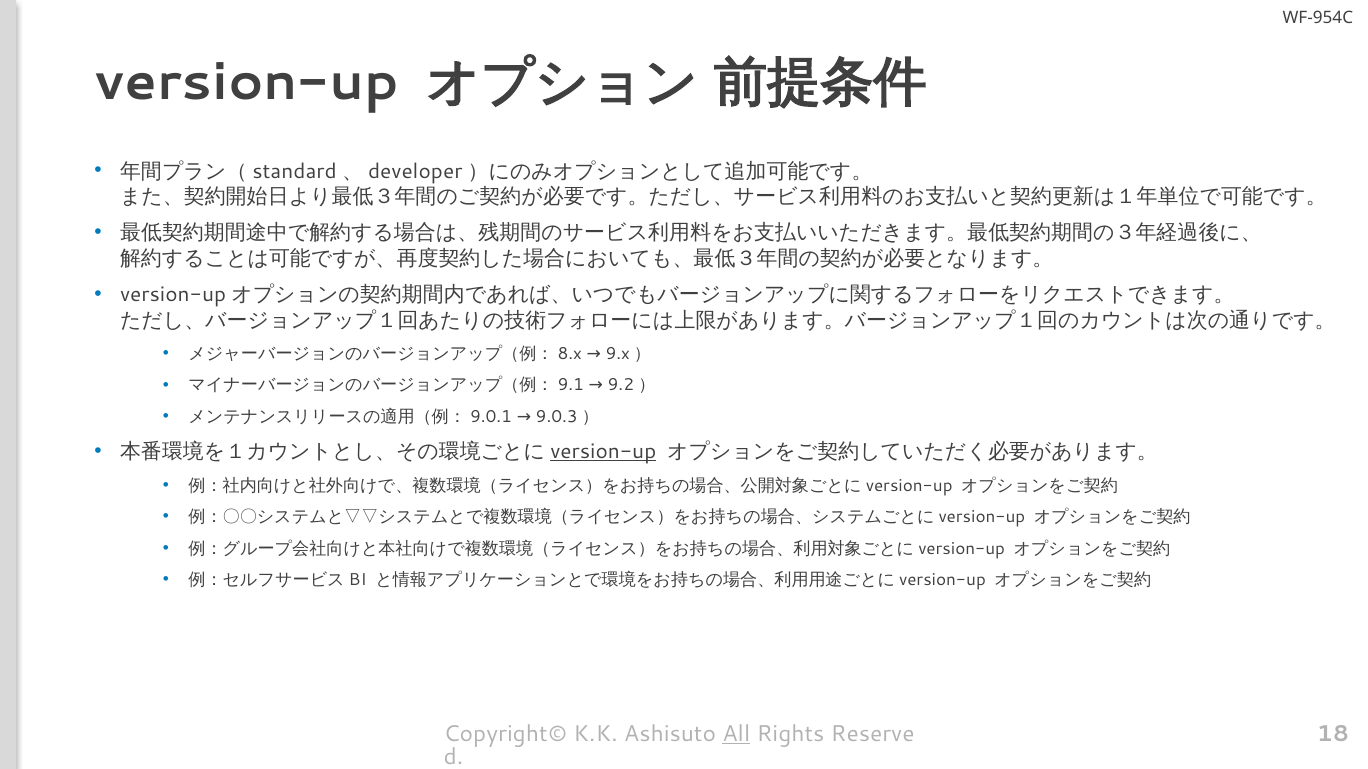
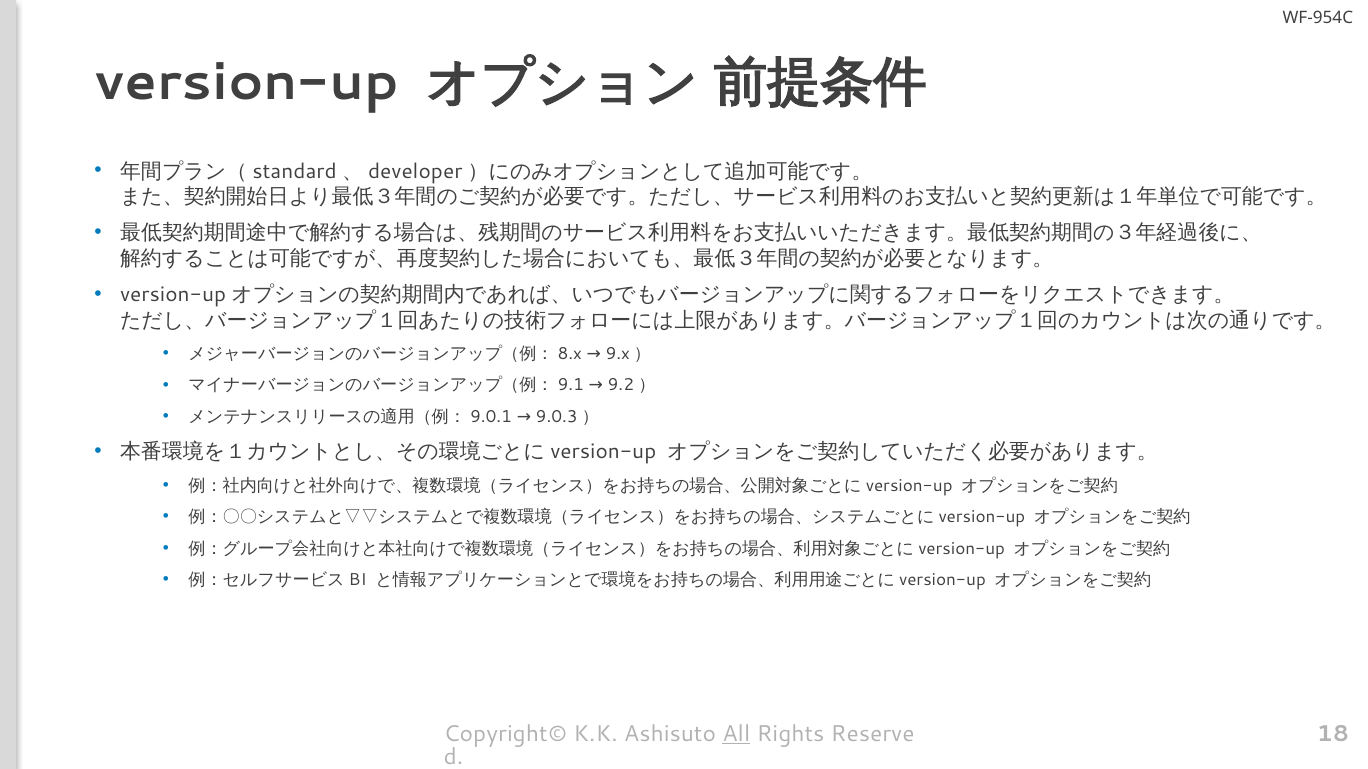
version-up at (603, 452) underline: present -> none
